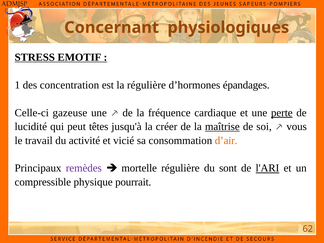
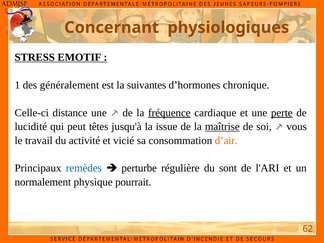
concentration: concentration -> généralement
la régulière: régulière -> suivantes
épandages: épandages -> chronique
gazeuse: gazeuse -> distance
fréquence underline: none -> present
créer: créer -> issue
remèdes colour: purple -> blue
mortelle: mortelle -> perturbe
l'ARI underline: present -> none
compressible: compressible -> normalement
